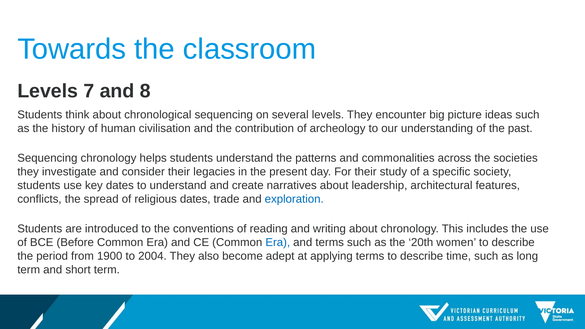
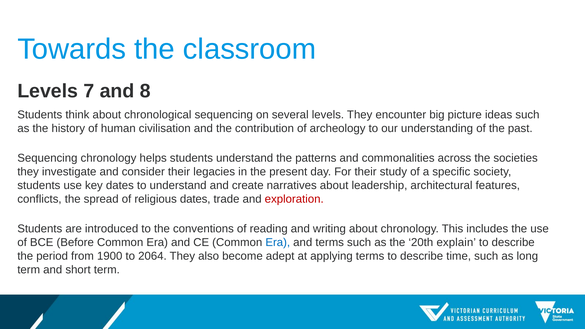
exploration colour: blue -> red
women: women -> explain
2004: 2004 -> 2064
